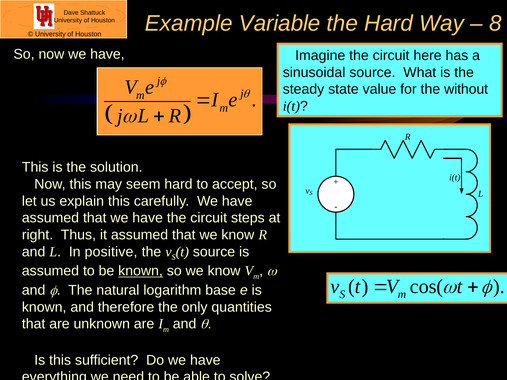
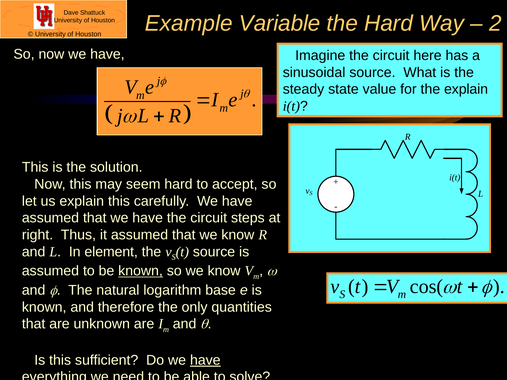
8: 8 -> 2
the without: without -> explain
positive: positive -> element
have at (205, 360) underline: none -> present
